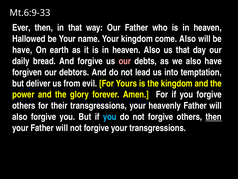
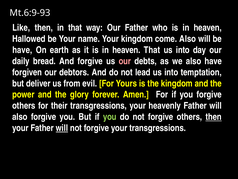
Mt.6:9-33: Mt.6:9-33 -> Mt.6:9-93
Ever: Ever -> Like
heaven Also: Also -> That
that at (183, 50): that -> into
you at (110, 117) colour: light blue -> light green
will at (62, 128) underline: none -> present
